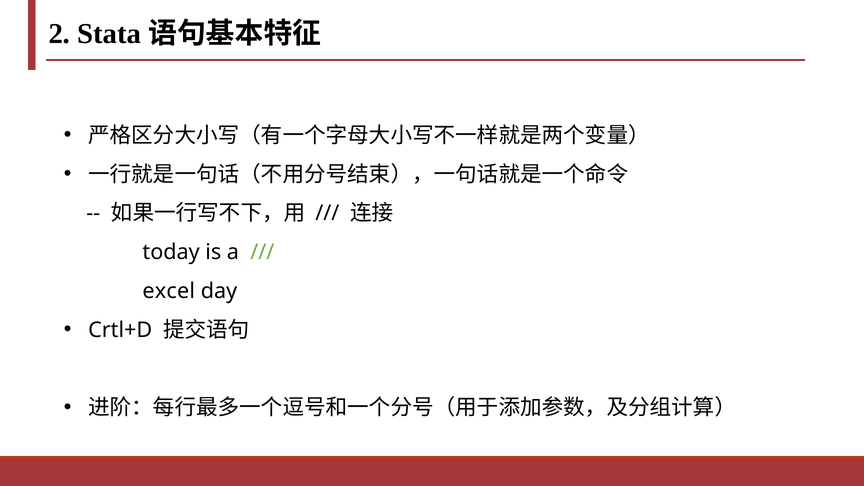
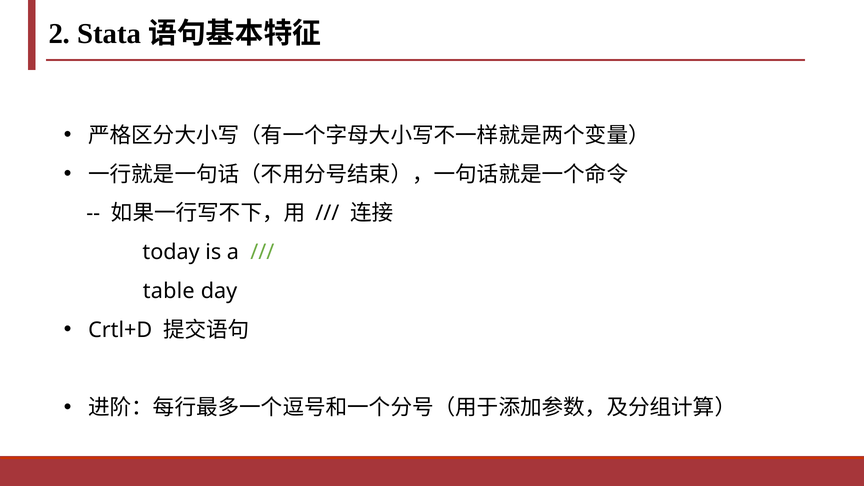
excel: excel -> table
